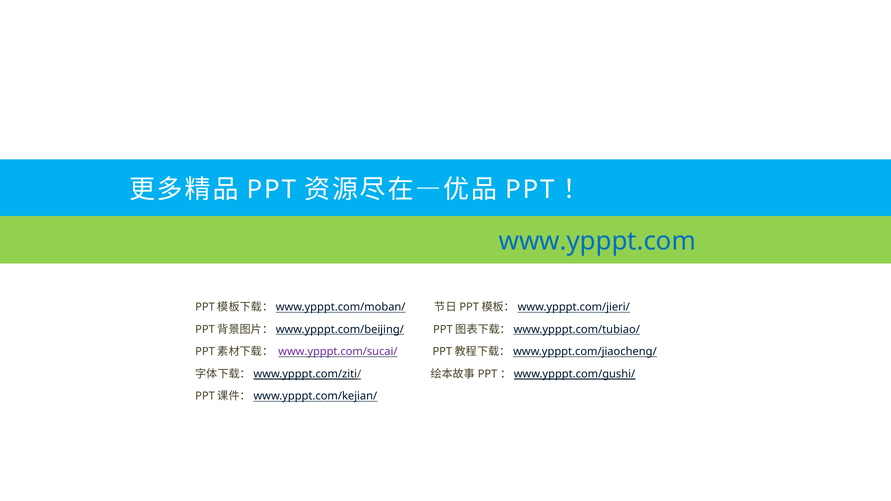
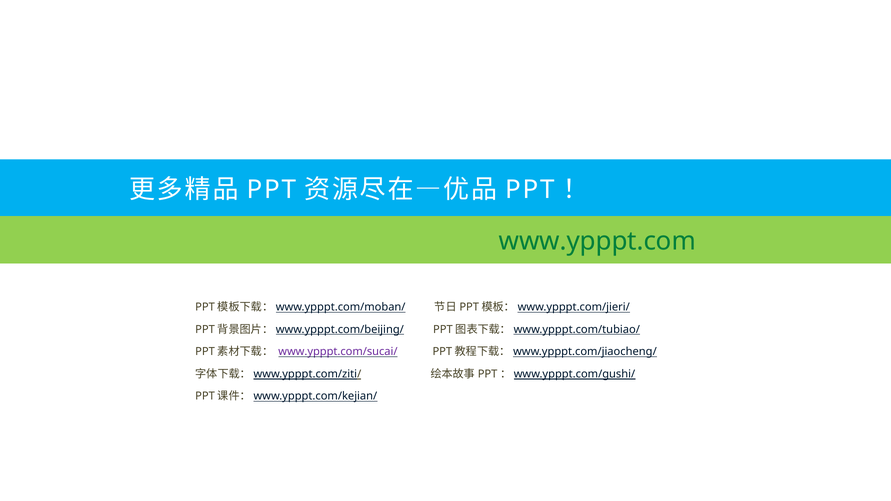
www.ypppt.com colour: blue -> green
